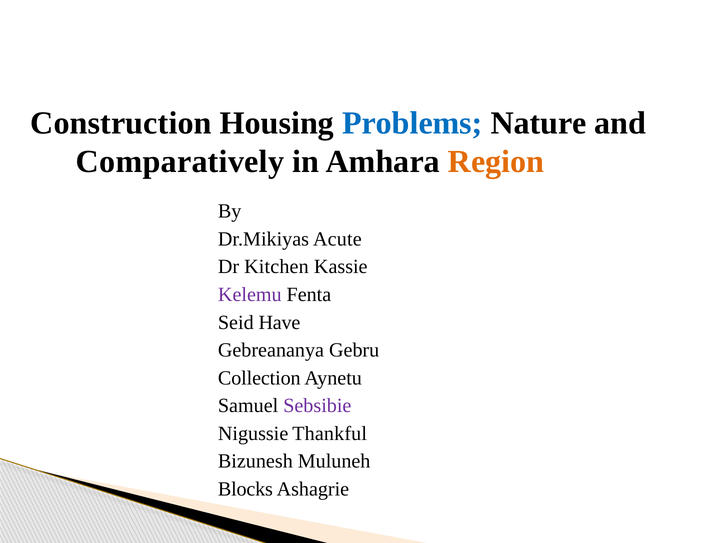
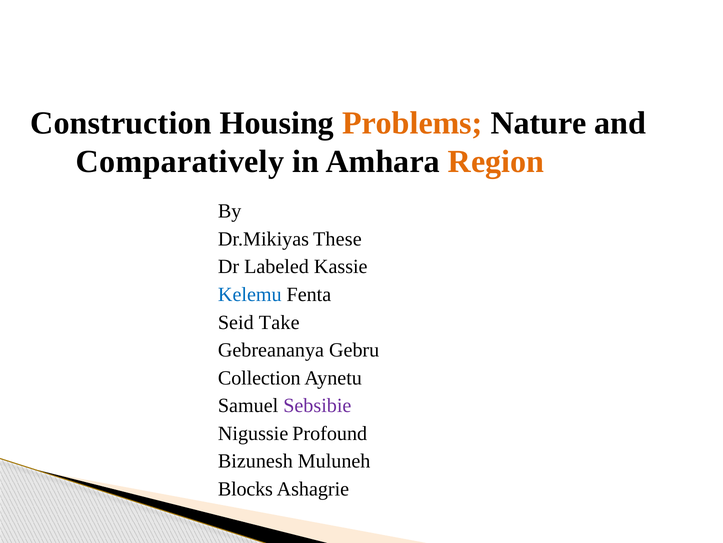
Problems colour: blue -> orange
Acute: Acute -> These
Kitchen: Kitchen -> Labeled
Kelemu colour: purple -> blue
Have: Have -> Take
Thankful: Thankful -> Profound
